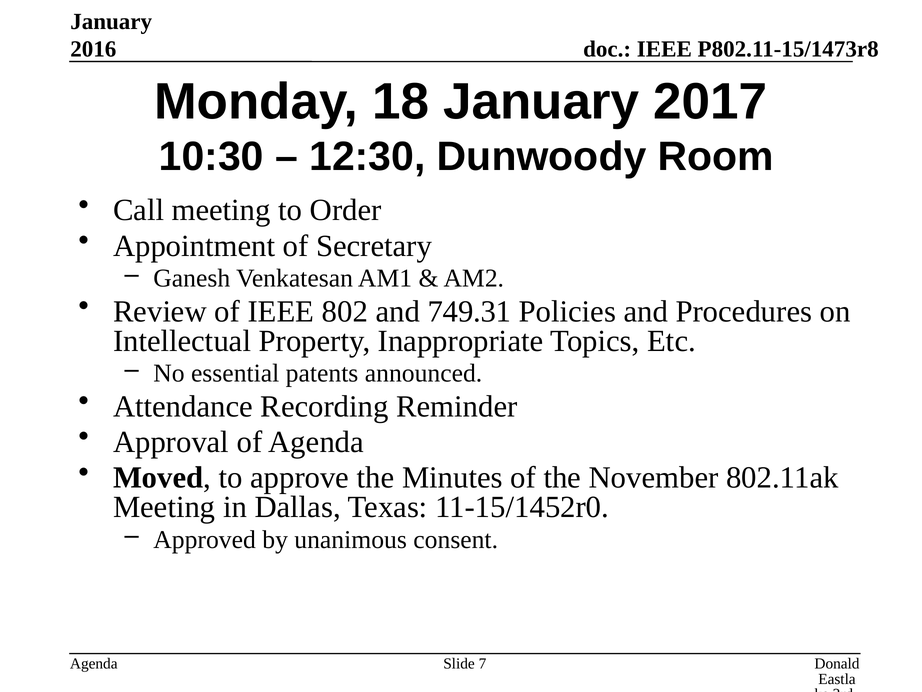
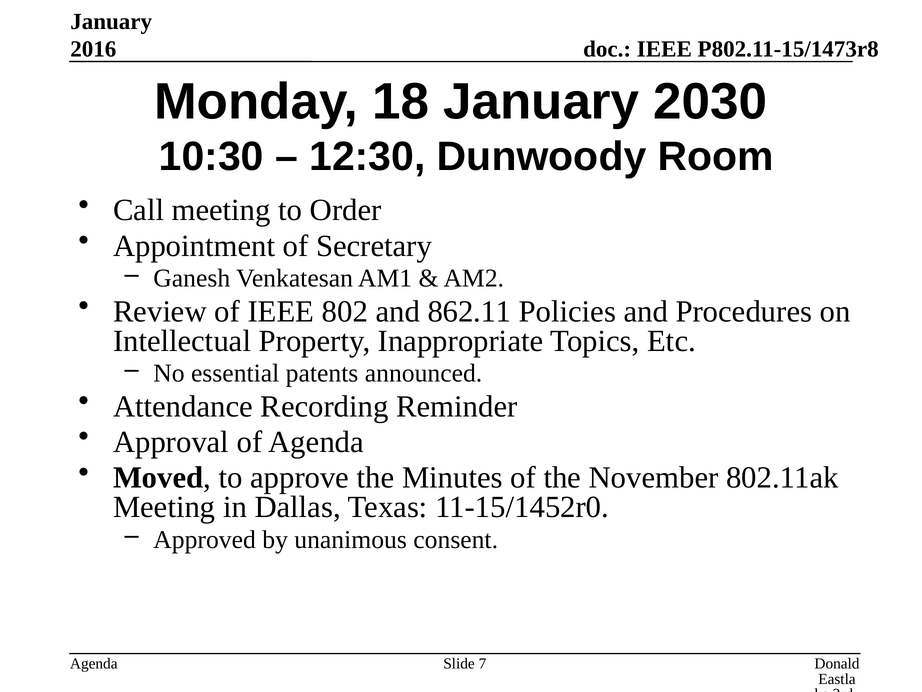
2017: 2017 -> 2030
749.31: 749.31 -> 862.11
